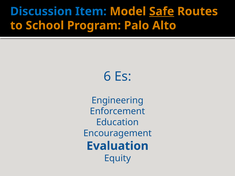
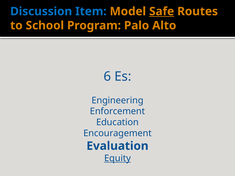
Equity underline: none -> present
